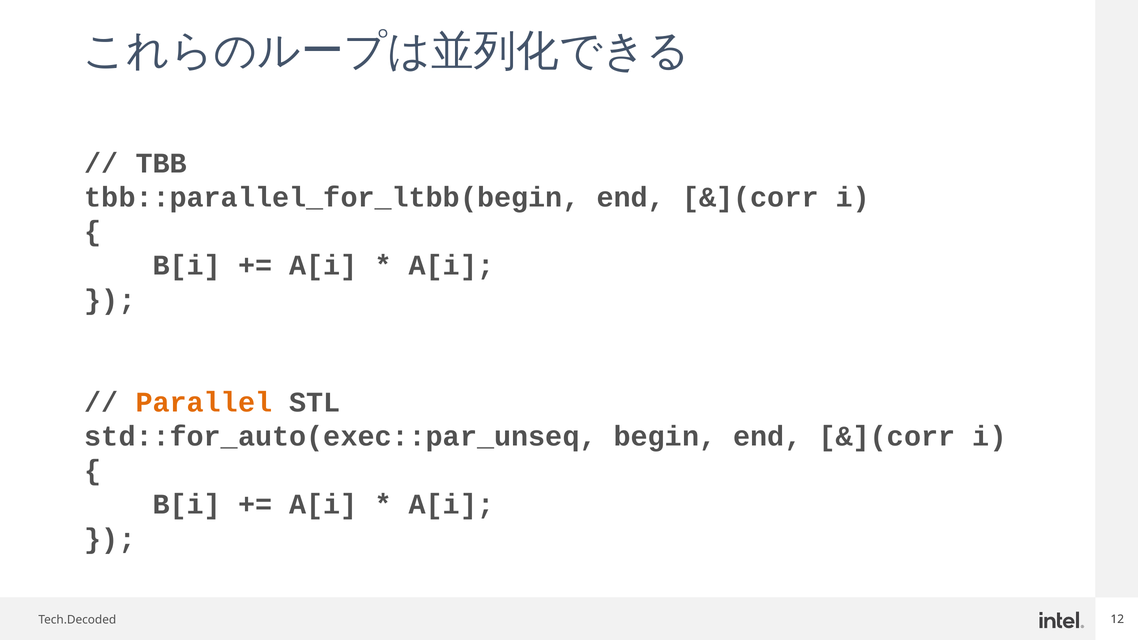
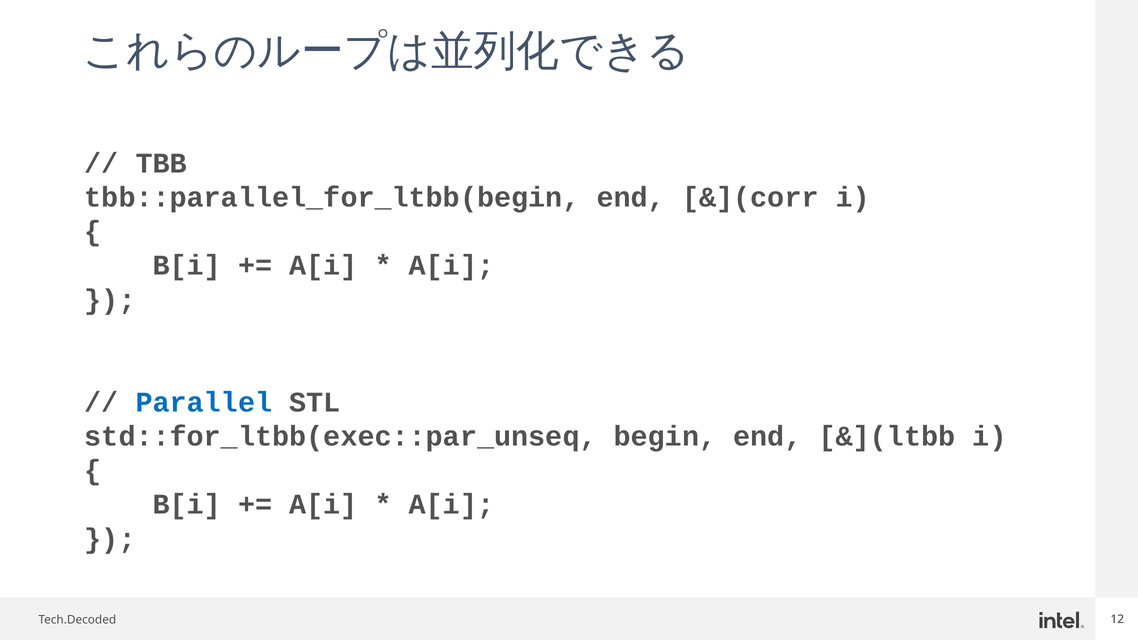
Parallel colour: orange -> blue
std::for_auto(exec::par_unseq: std::for_auto(exec::par_unseq -> std::for_ltbb(exec::par_unseq
begin end &](corr: &](corr -> &](ltbb
